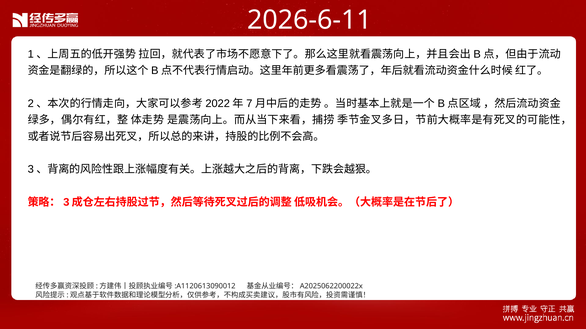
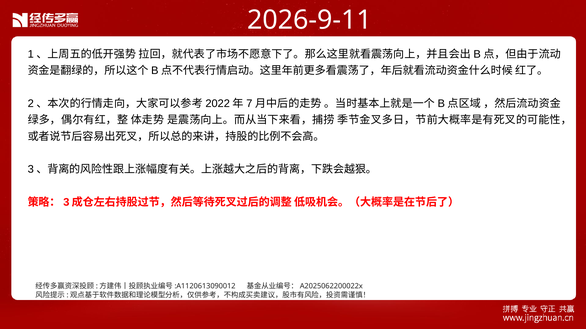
2026-6-11: 2026-6-11 -> 2026-9-11
